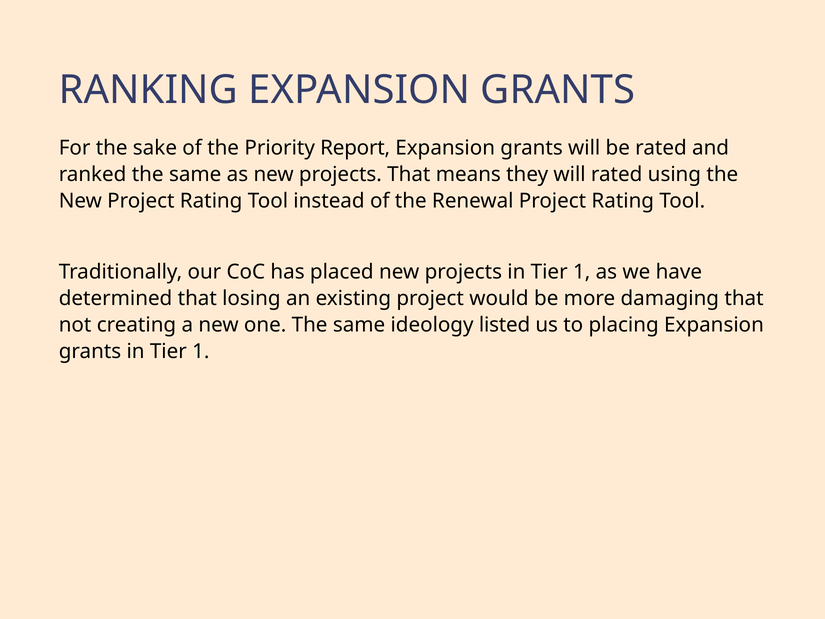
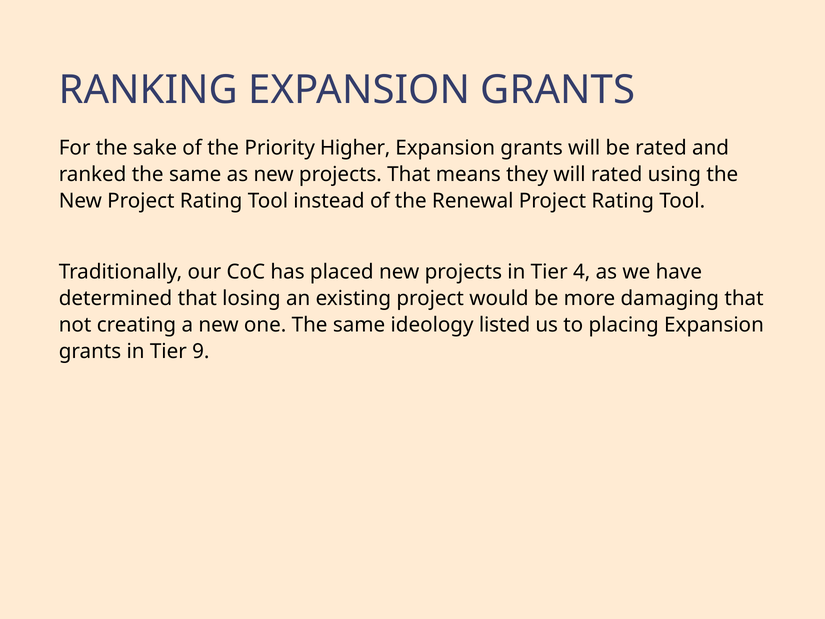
Report: Report -> Higher
projects in Tier 1: 1 -> 4
grants in Tier 1: 1 -> 9
